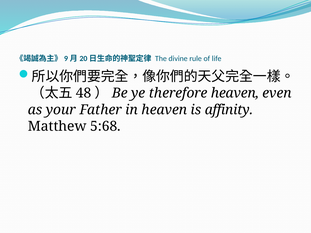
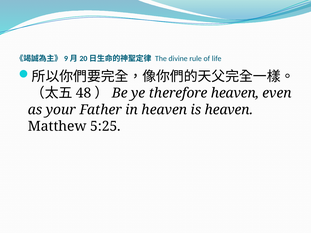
is affinity: affinity -> heaven
5:68: 5:68 -> 5:25
